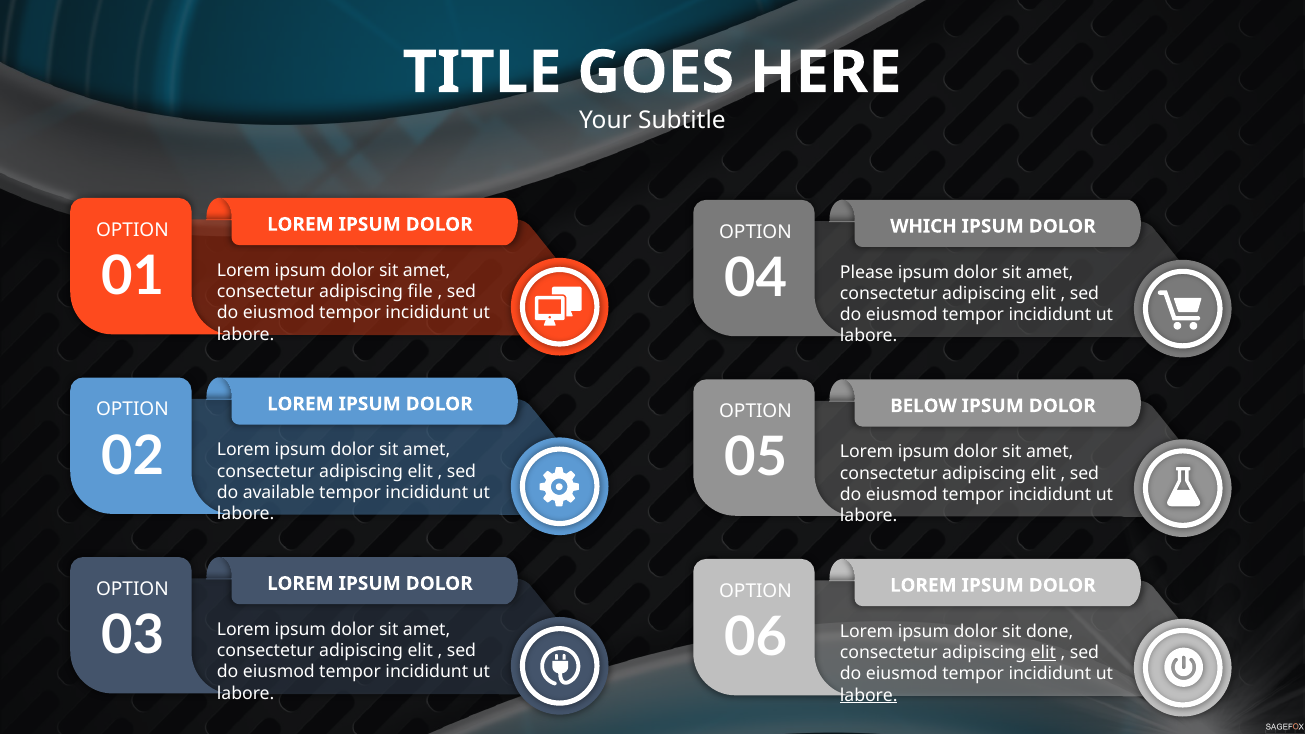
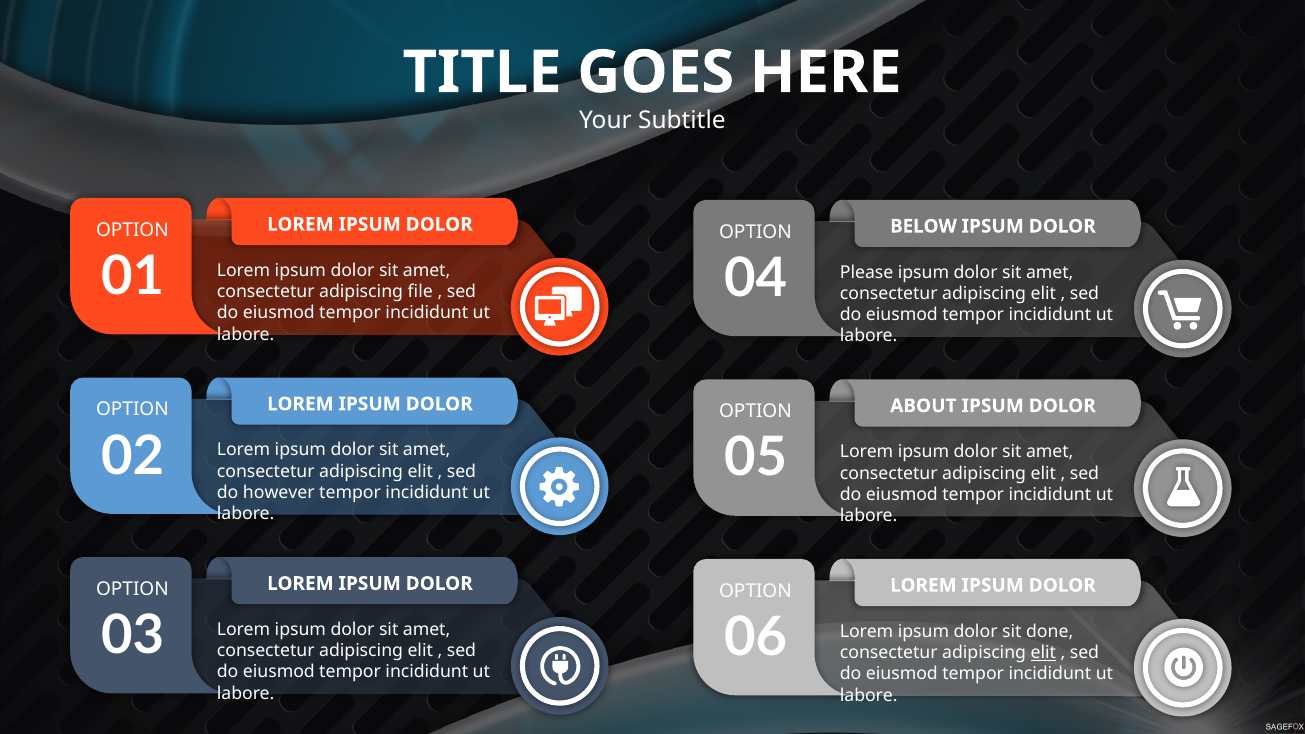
WHICH: WHICH -> BELOW
BELOW: BELOW -> ABOUT
available: available -> however
labore at (869, 695) underline: present -> none
